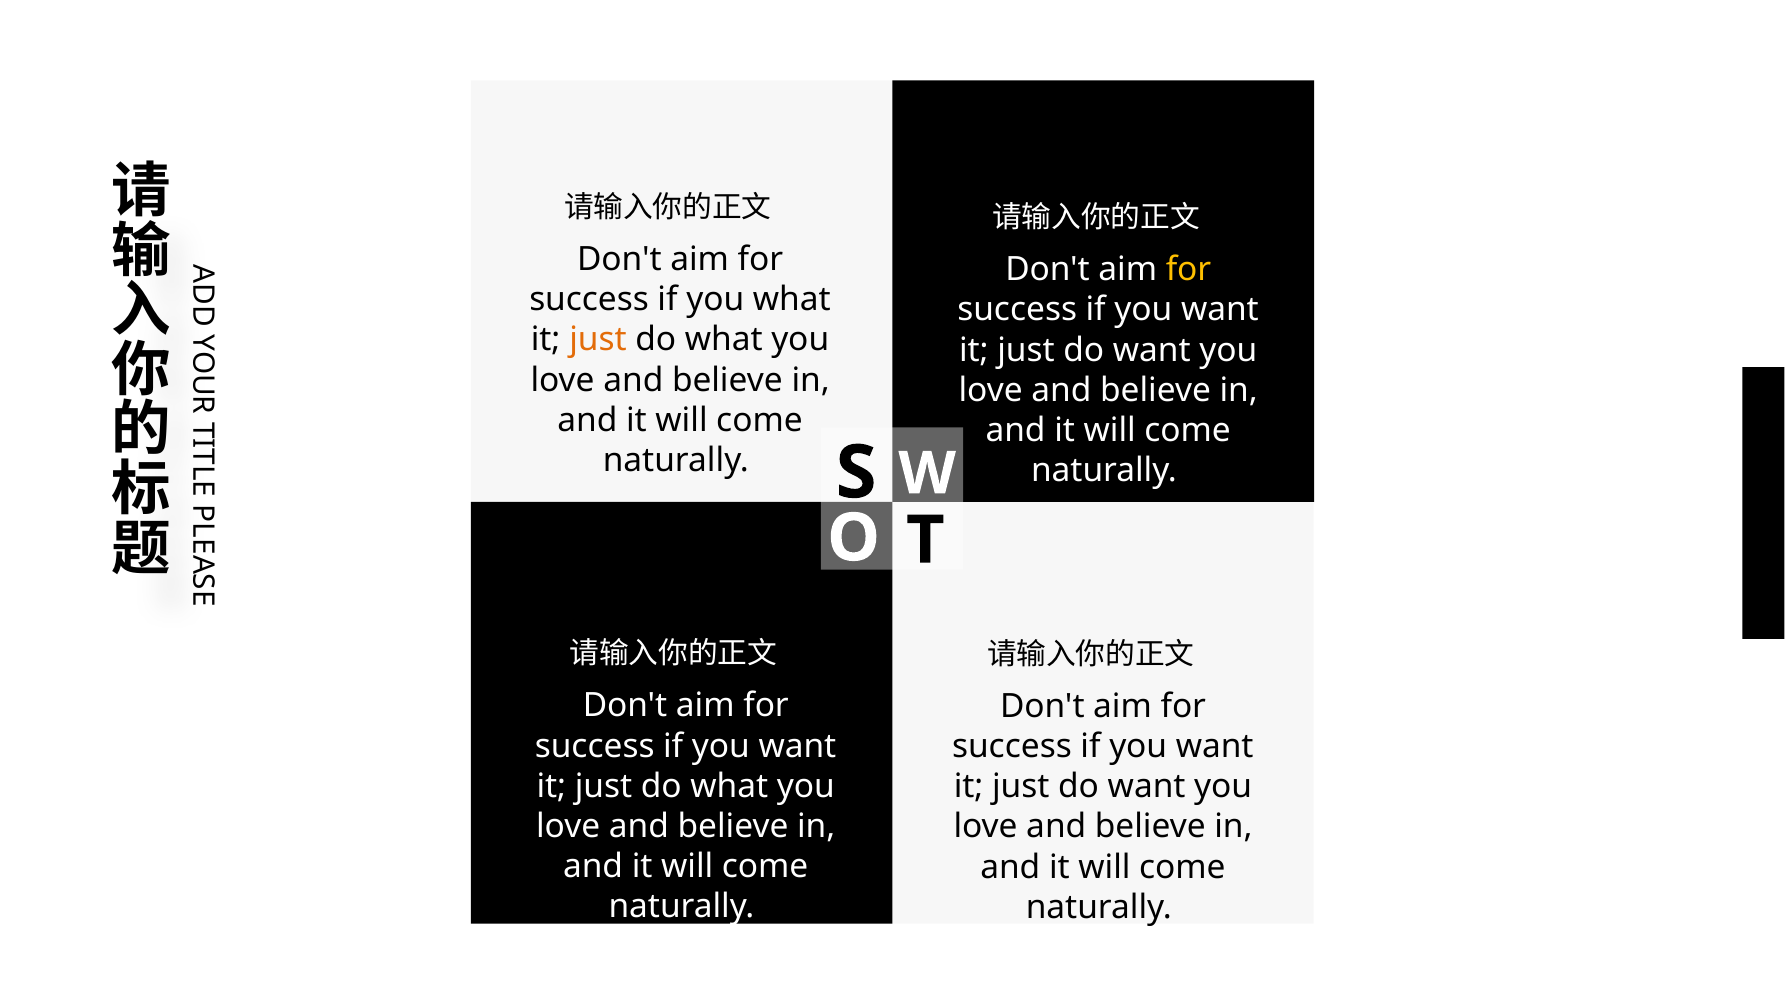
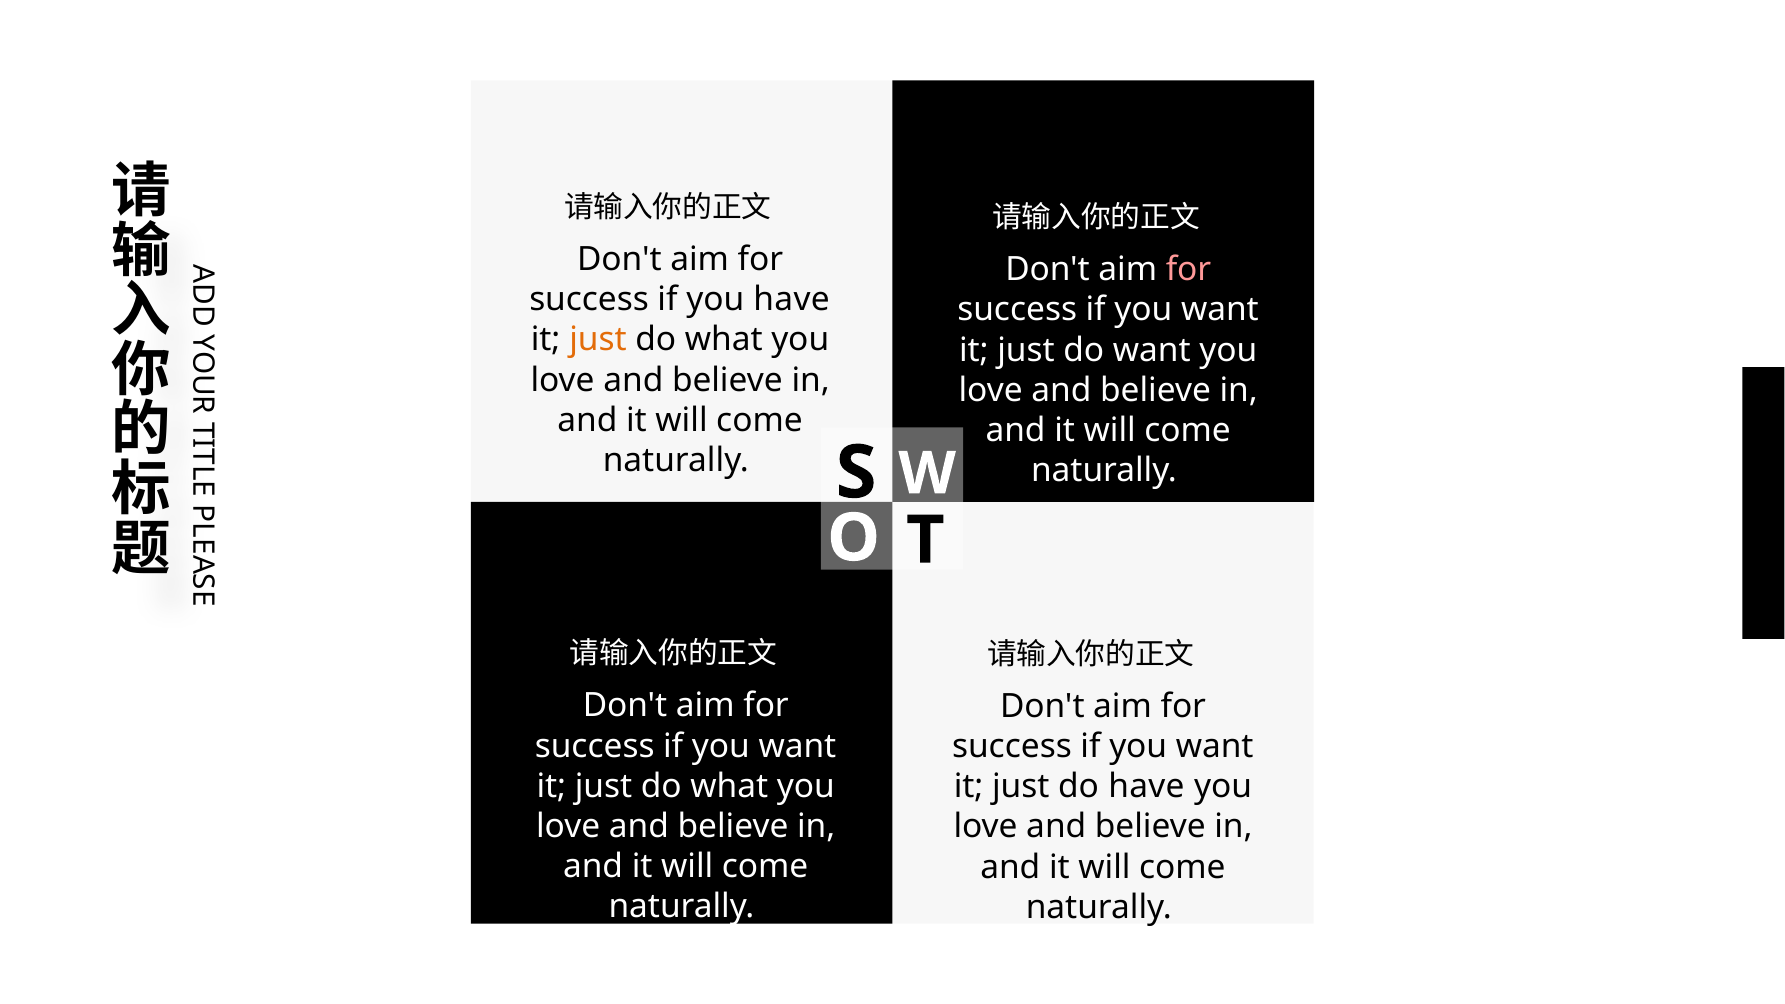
for at (1189, 270) colour: yellow -> pink
you what: what -> have
want at (1147, 787): want -> have
